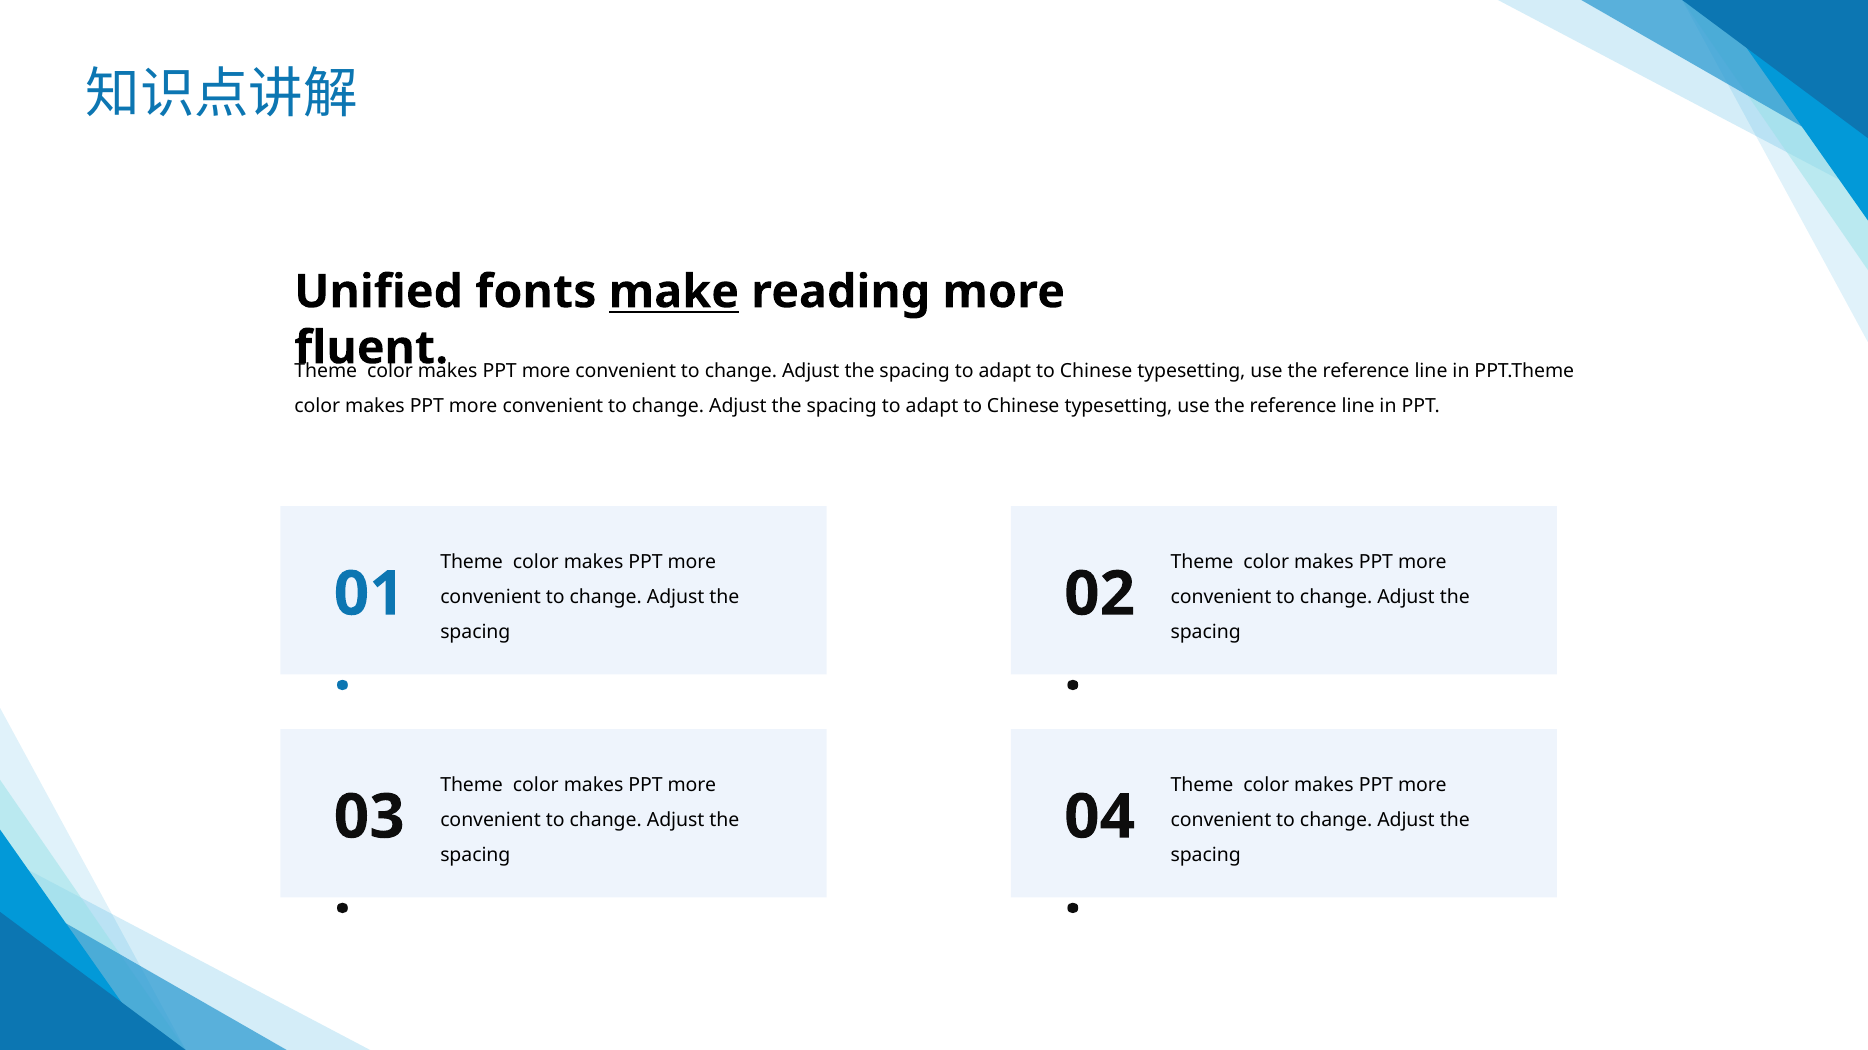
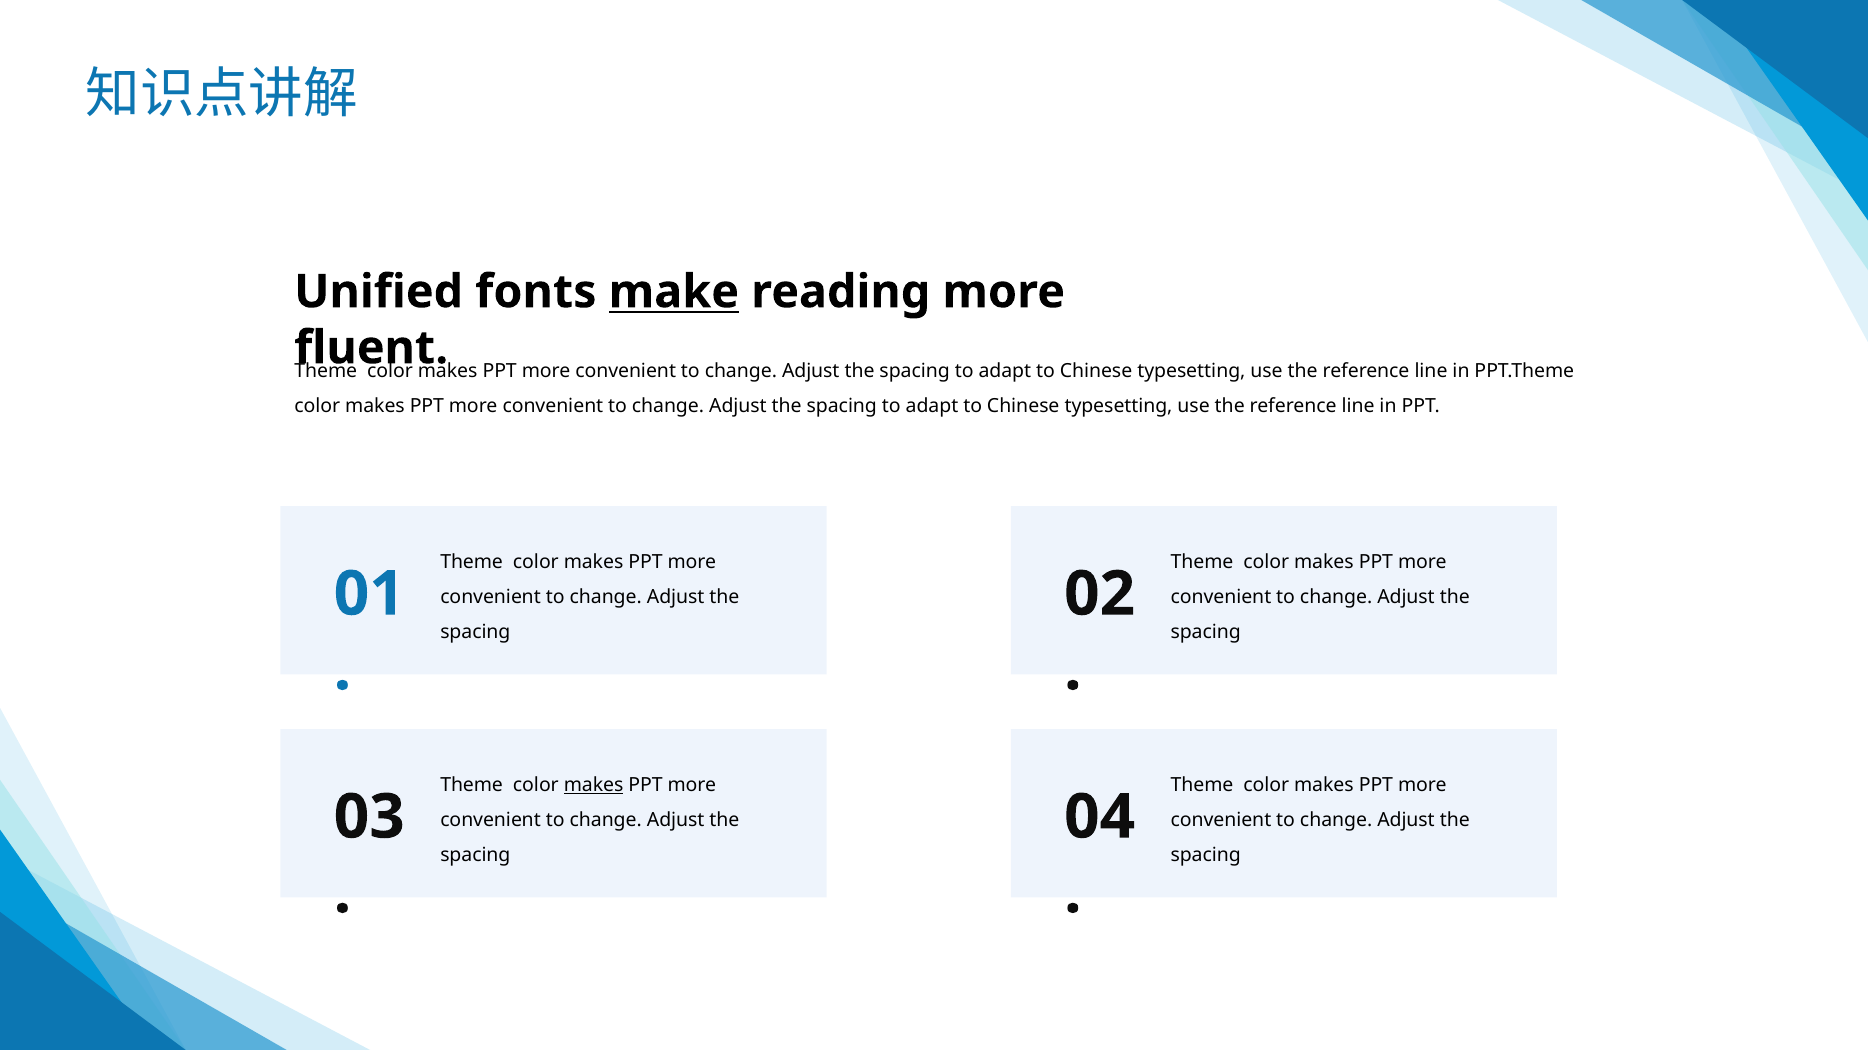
makes at (594, 786) underline: none -> present
